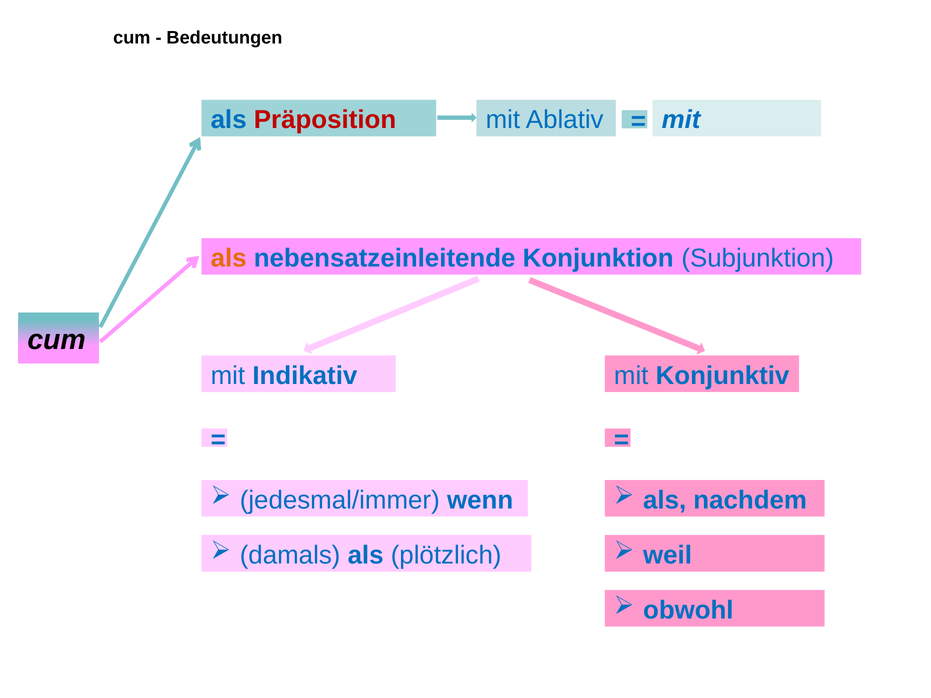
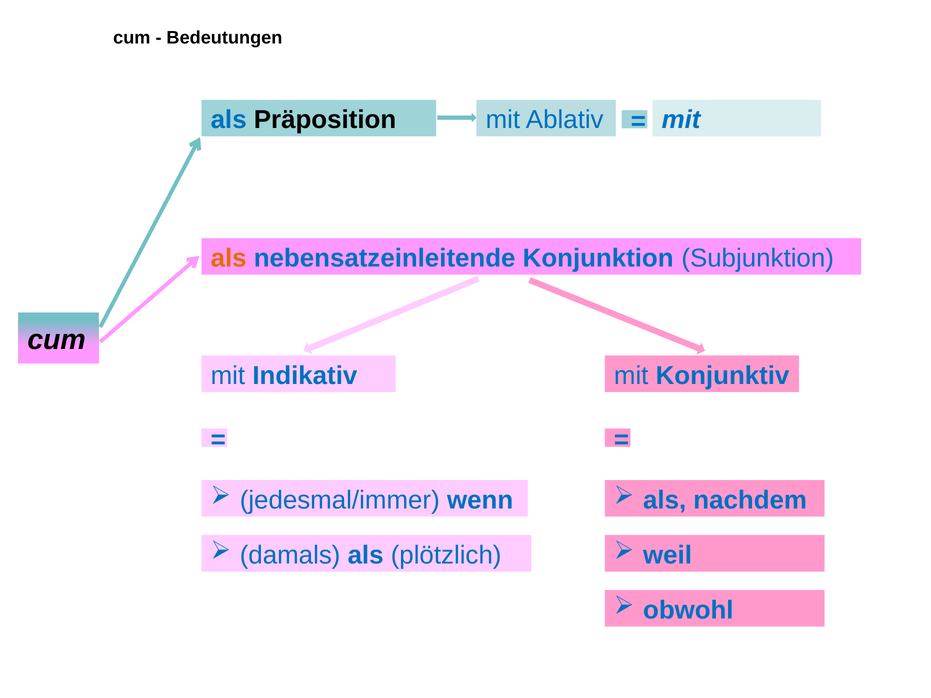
Präposition colour: red -> black
